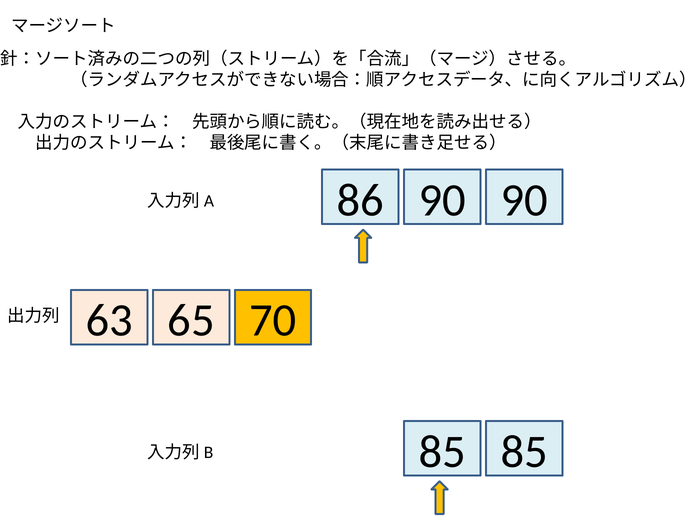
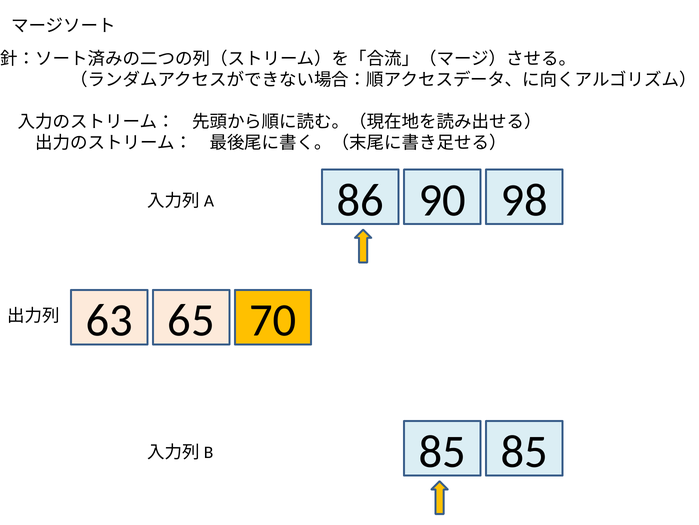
86 90: 90 -> 98
